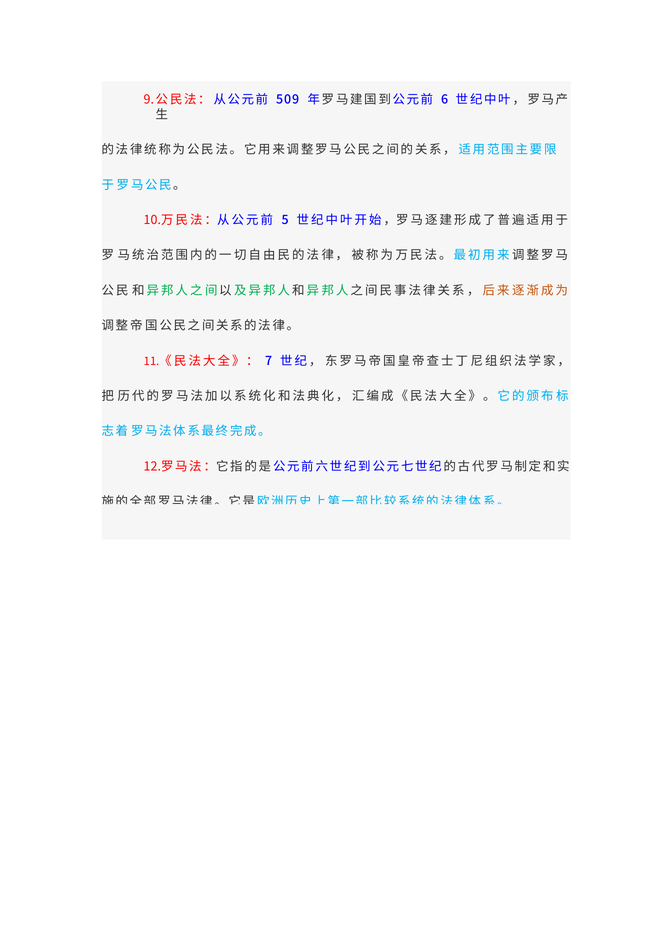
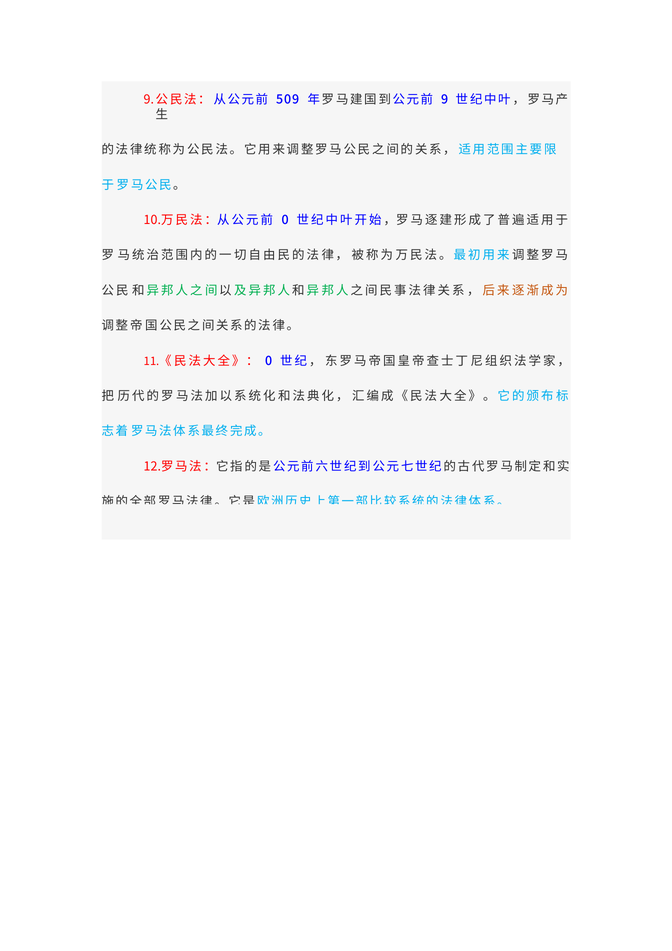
6: 6 -> 9
5 at (285, 220): 5 -> 0
7 at (269, 361): 7 -> 0
